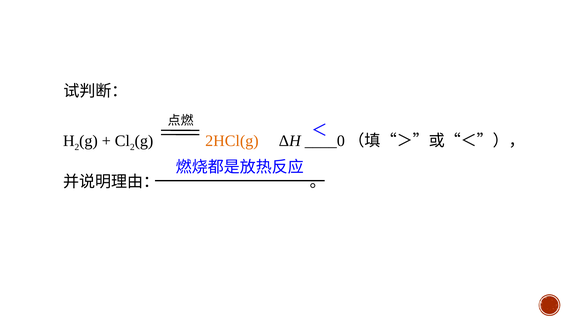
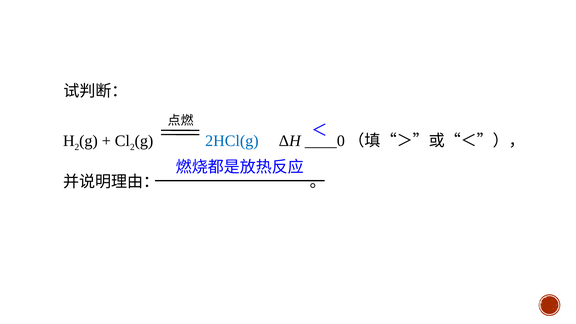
2HCl(g colour: orange -> blue
